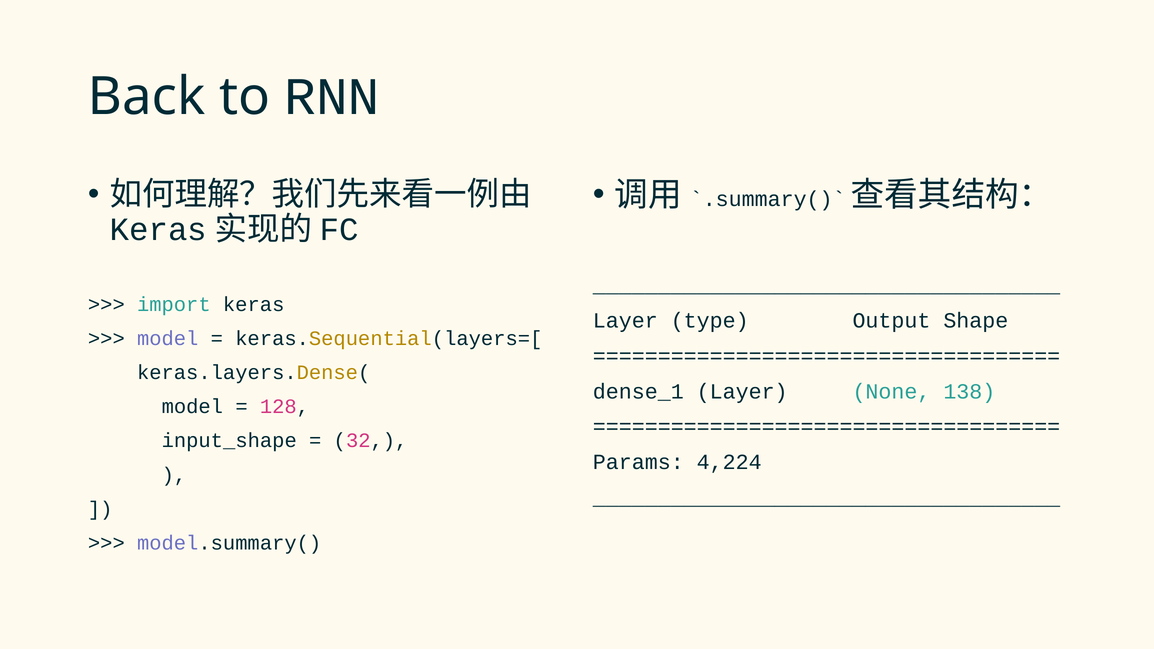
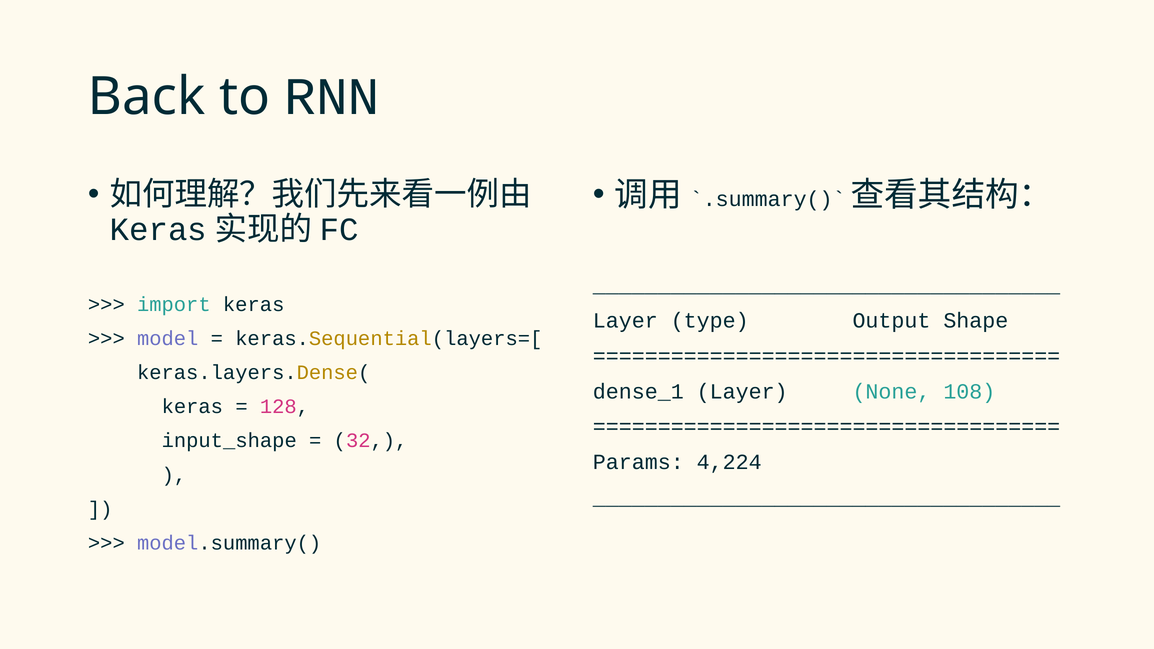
138: 138 -> 108
model at (192, 407): model -> keras
